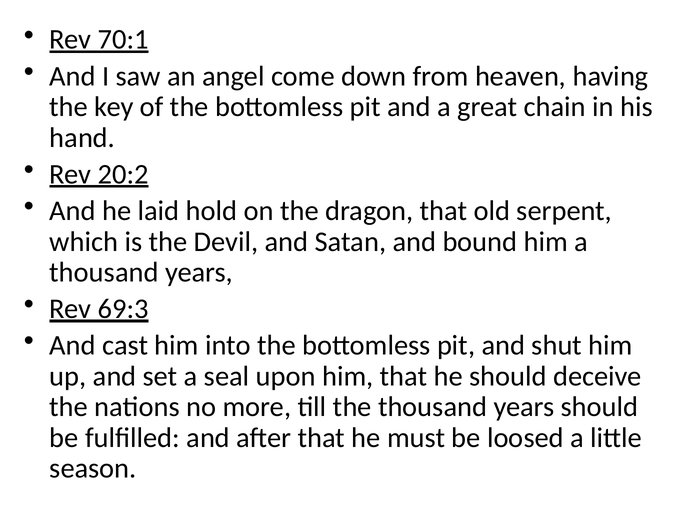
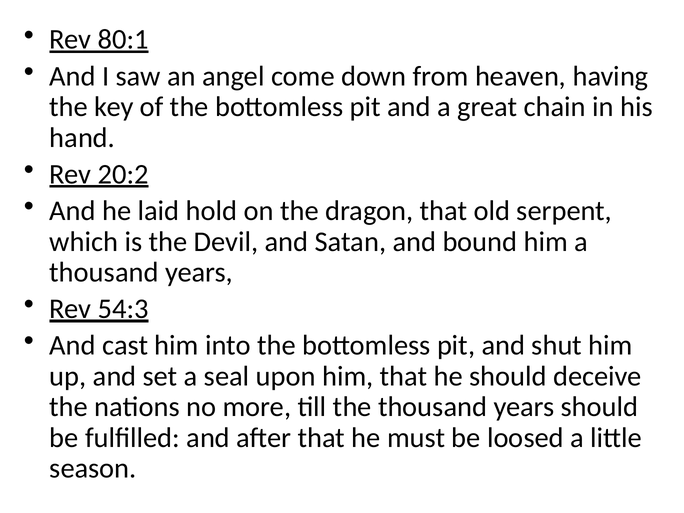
70:1: 70:1 -> 80:1
69:3: 69:3 -> 54:3
